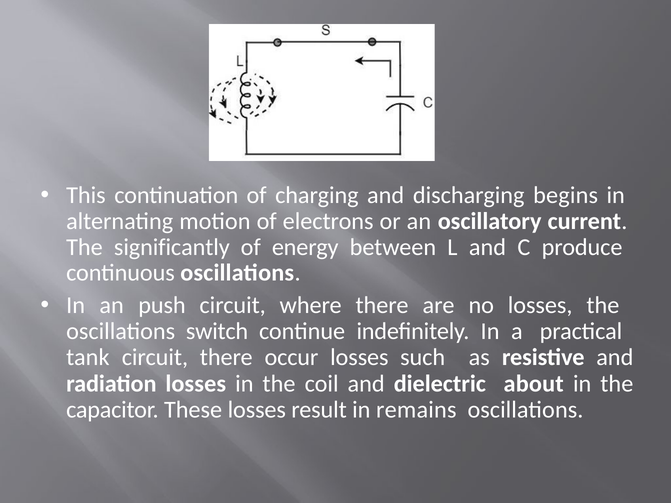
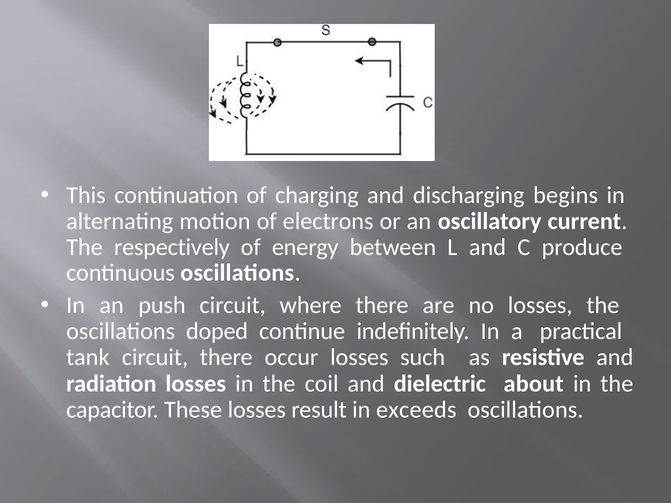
significantly: significantly -> respectively
switch: switch -> doped
remains: remains -> exceeds
